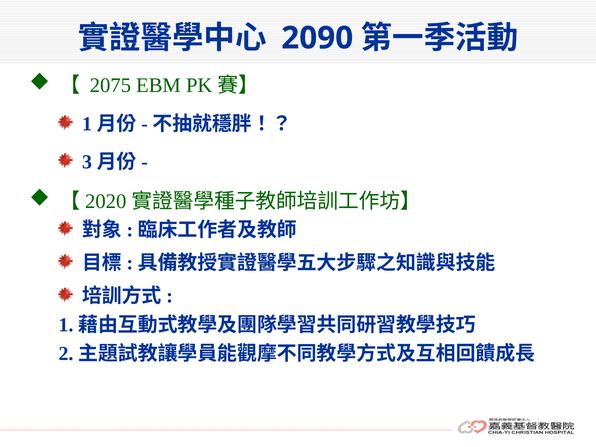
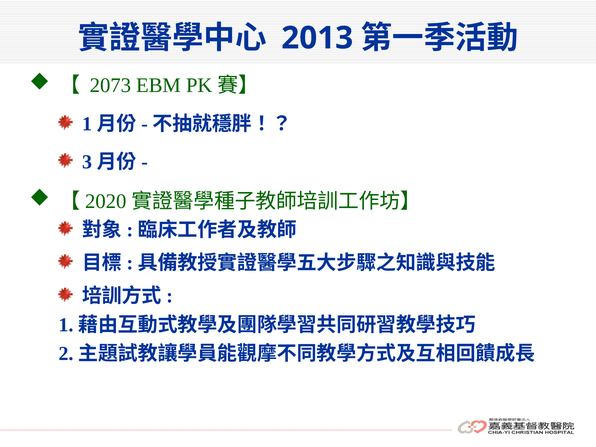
2090: 2090 -> 2013
2075: 2075 -> 2073
